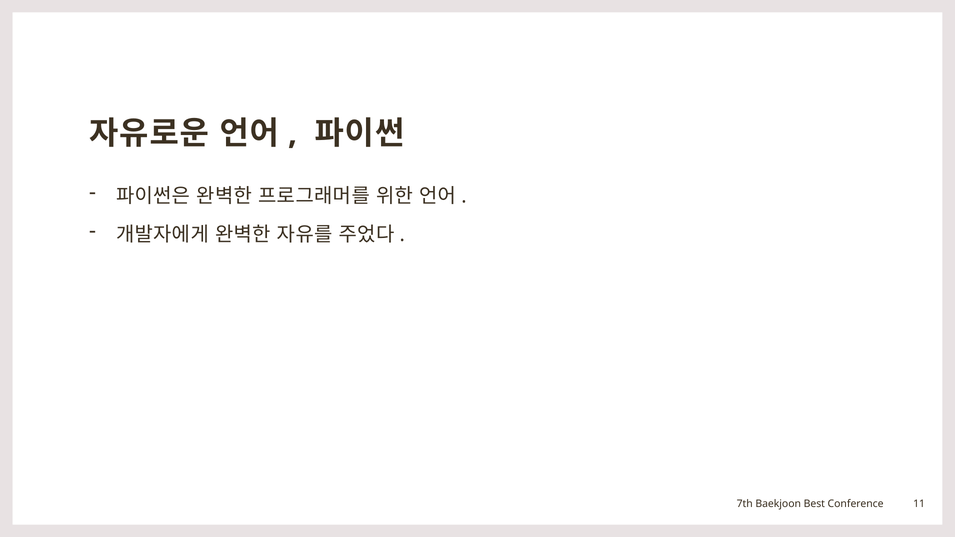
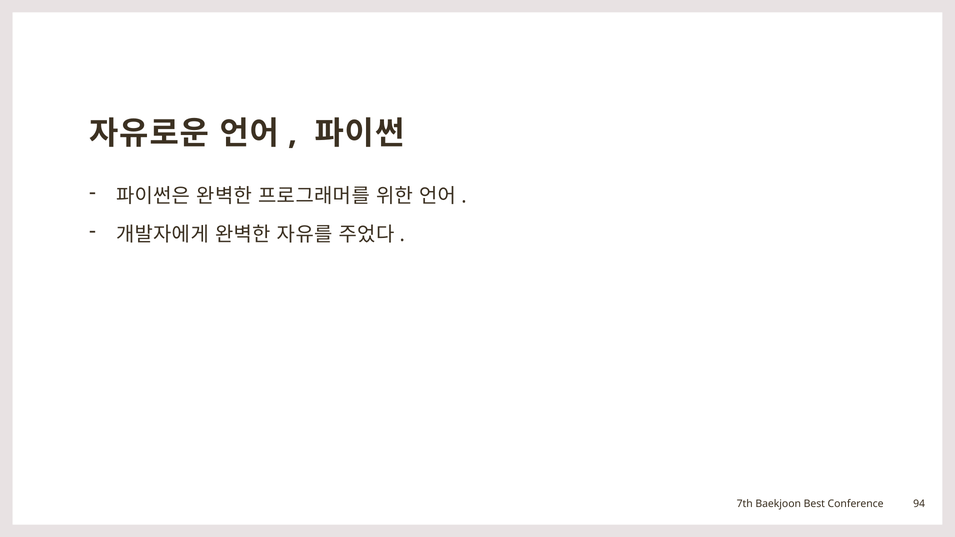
11: 11 -> 94
